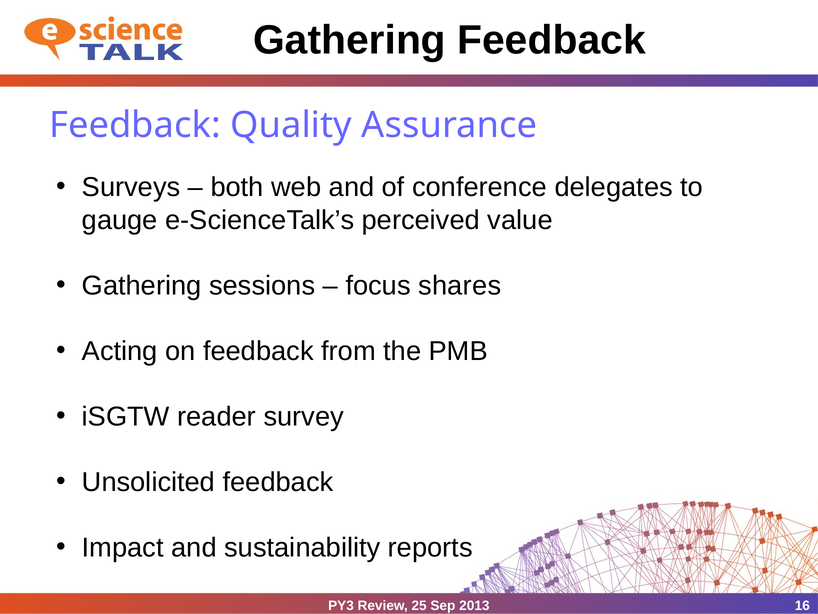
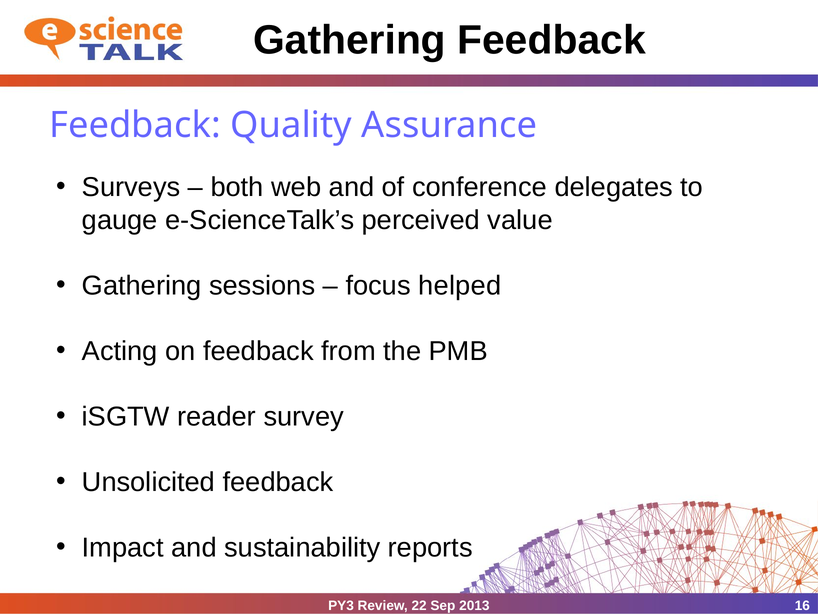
shares: shares -> helped
25: 25 -> 22
